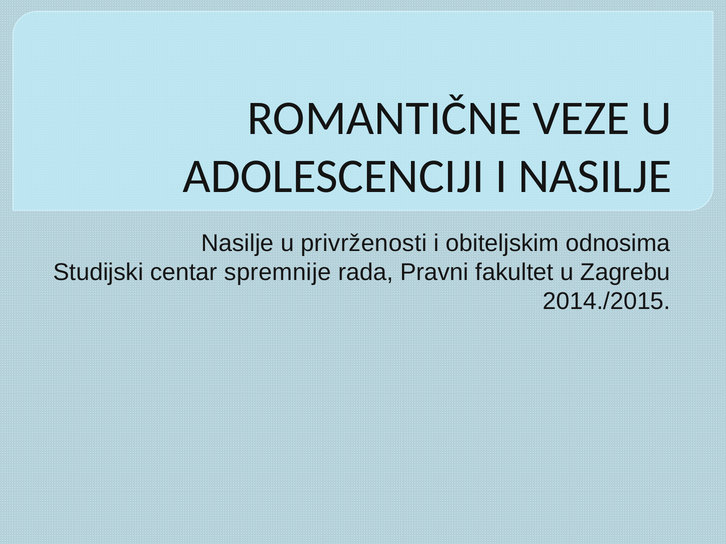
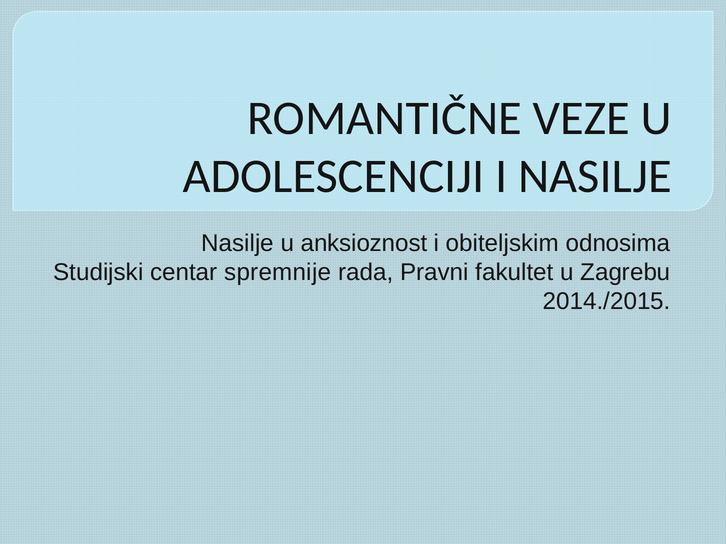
privrženosti: privrženosti -> anksioznost
